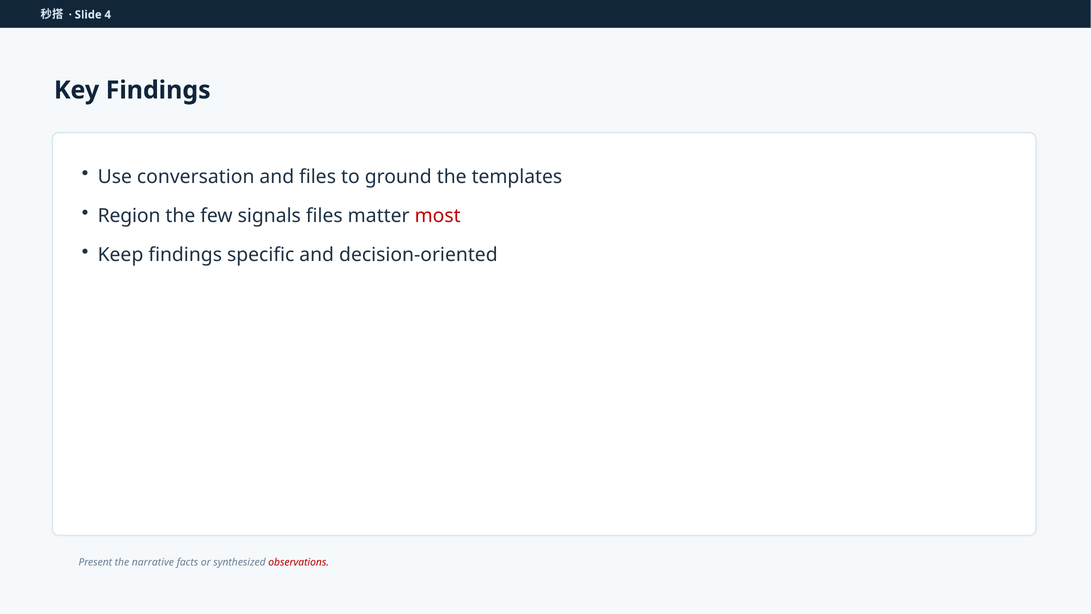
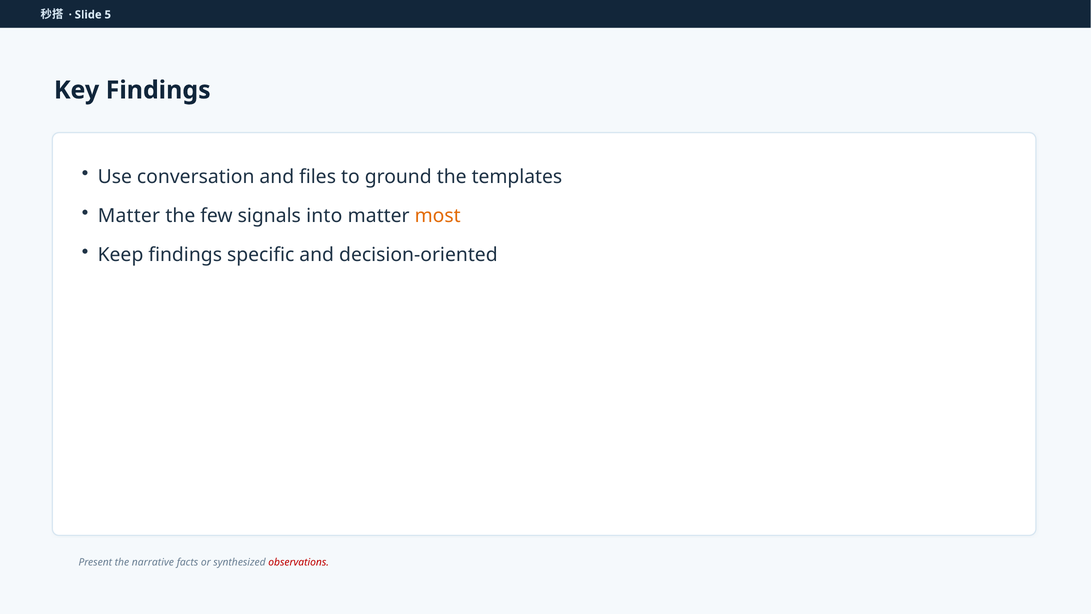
4: 4 -> 5
Region at (129, 216): Region -> Matter
signals files: files -> into
most colour: red -> orange
